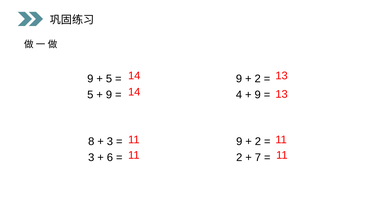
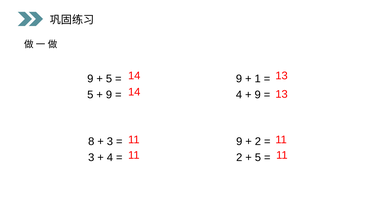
2 at (258, 79): 2 -> 1
6 at (110, 158): 6 -> 4
7 at (258, 158): 7 -> 5
